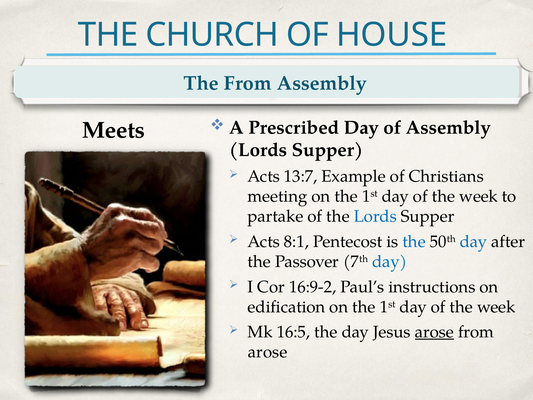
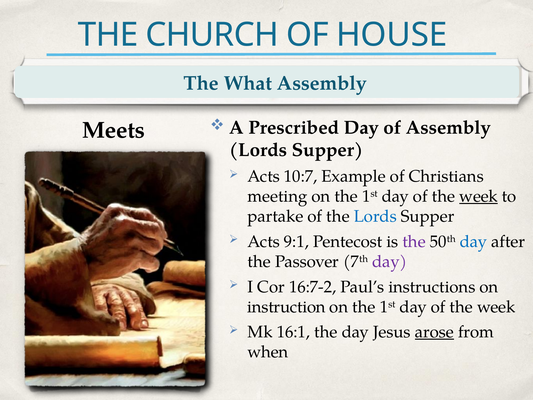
The From: From -> What
13:7: 13:7 -> 10:7
week at (479, 196) underline: none -> present
8:1: 8:1 -> 9:1
the at (414, 242) colour: blue -> purple
day at (390, 262) colour: blue -> purple
16:9-2: 16:9-2 -> 16:7-2
edification: edification -> instruction
16:5: 16:5 -> 16:1
arose at (268, 352): arose -> when
